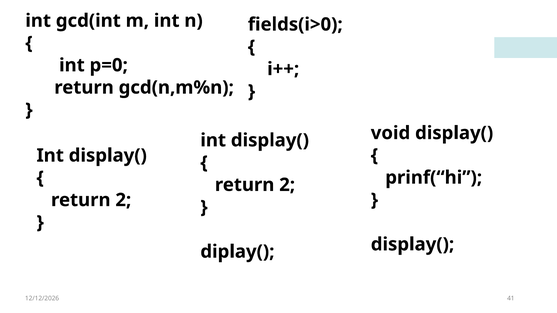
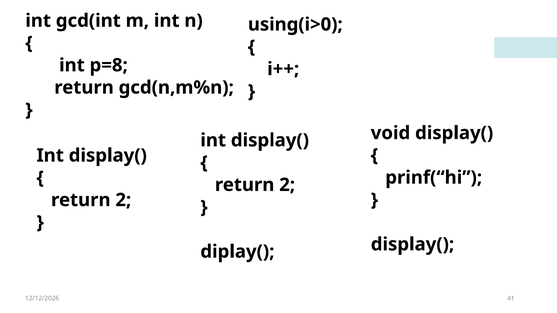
fields(i>0: fields(i>0 -> using(i>0
p=0: p=0 -> p=8
